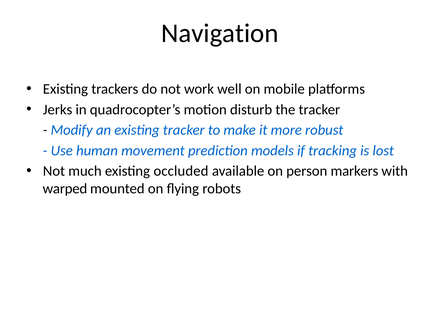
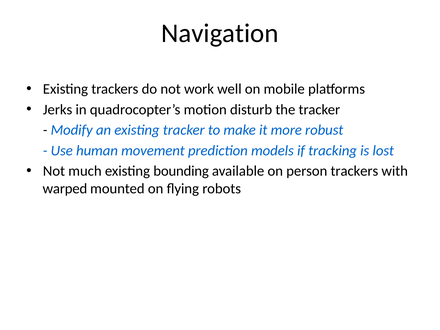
occluded: occluded -> bounding
person markers: markers -> trackers
